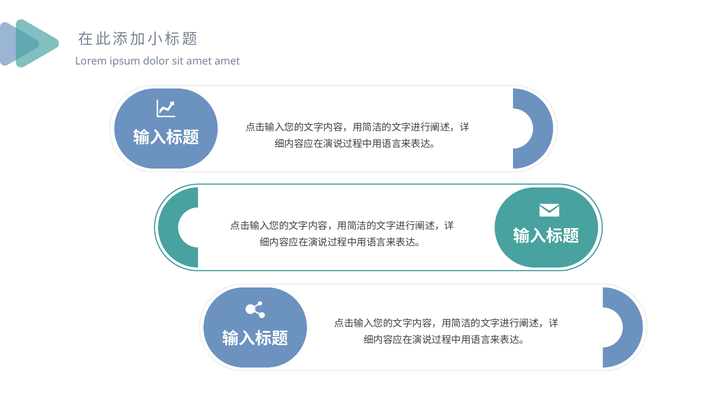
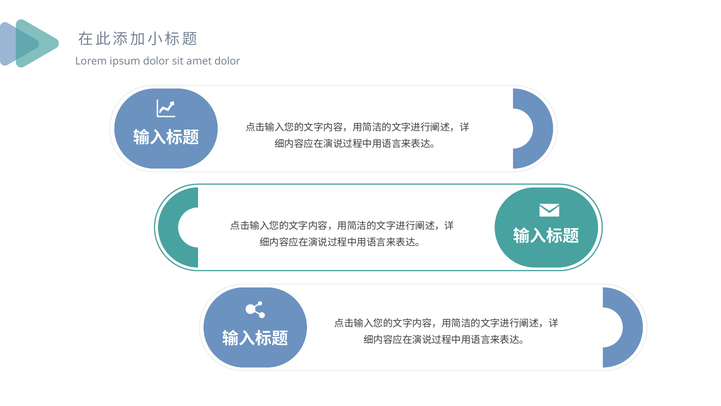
amet amet: amet -> dolor
